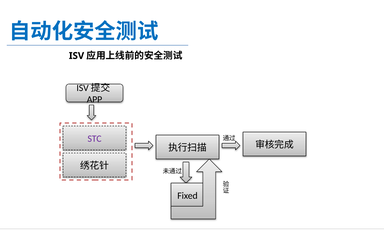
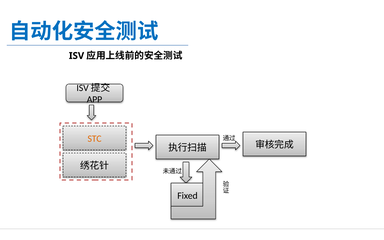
STC colour: purple -> orange
